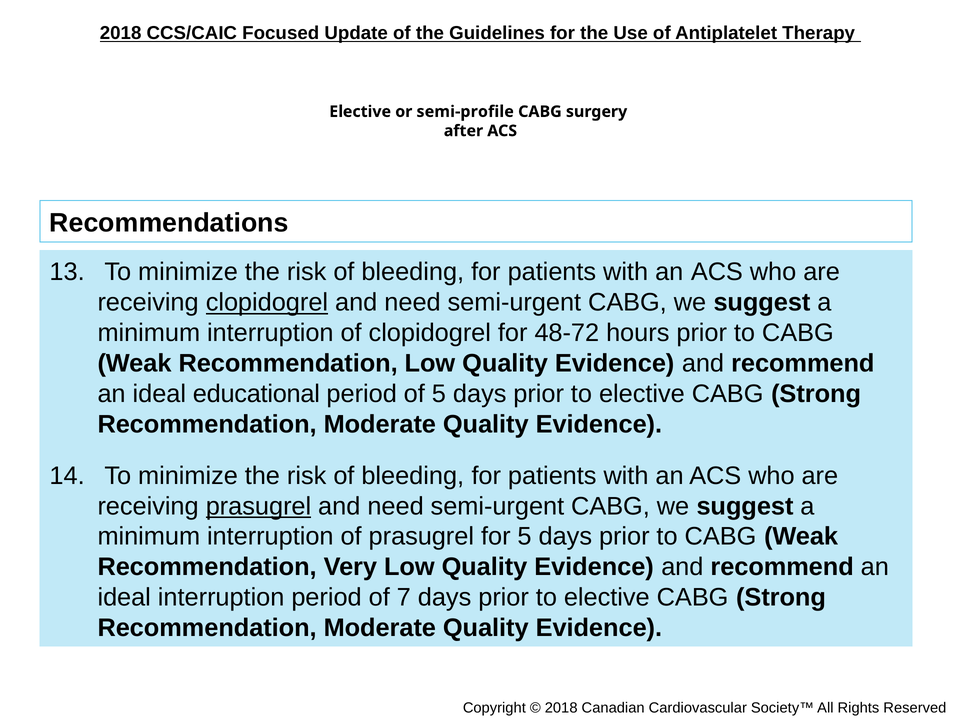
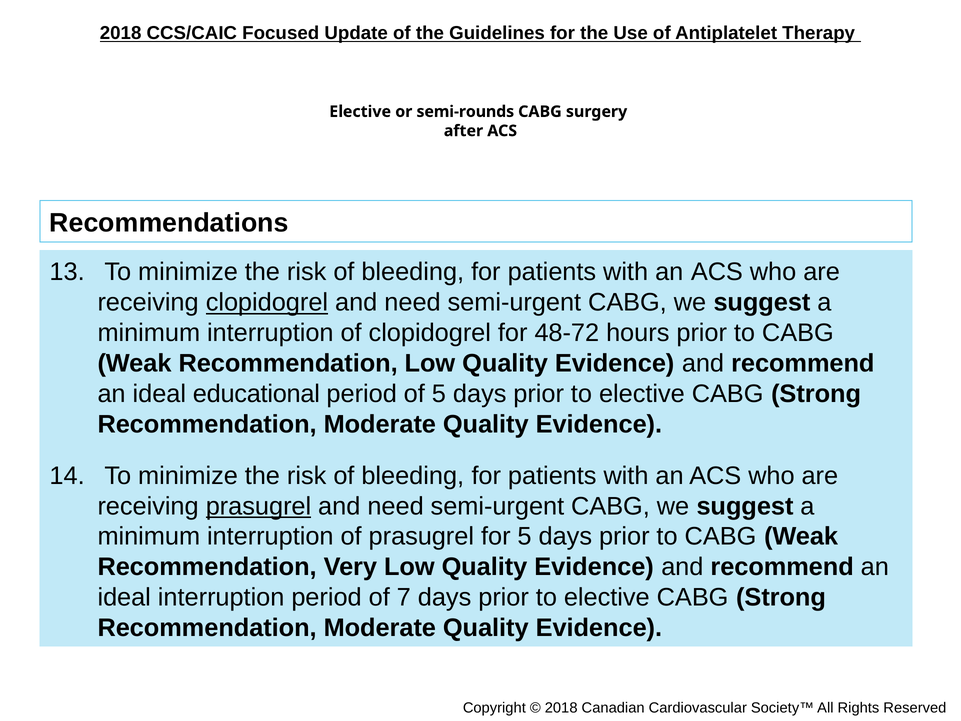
semi-profile: semi-profile -> semi-rounds
